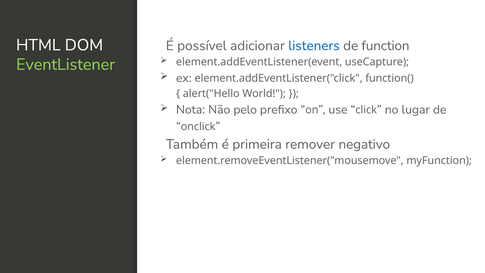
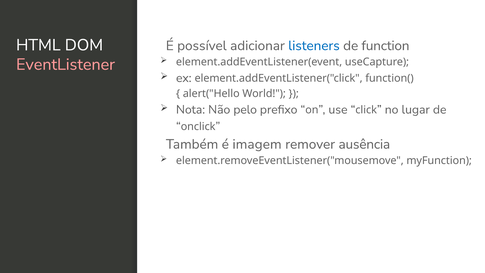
EventListener colour: light green -> pink
primeira: primeira -> imagem
negativo: negativo -> ausência
